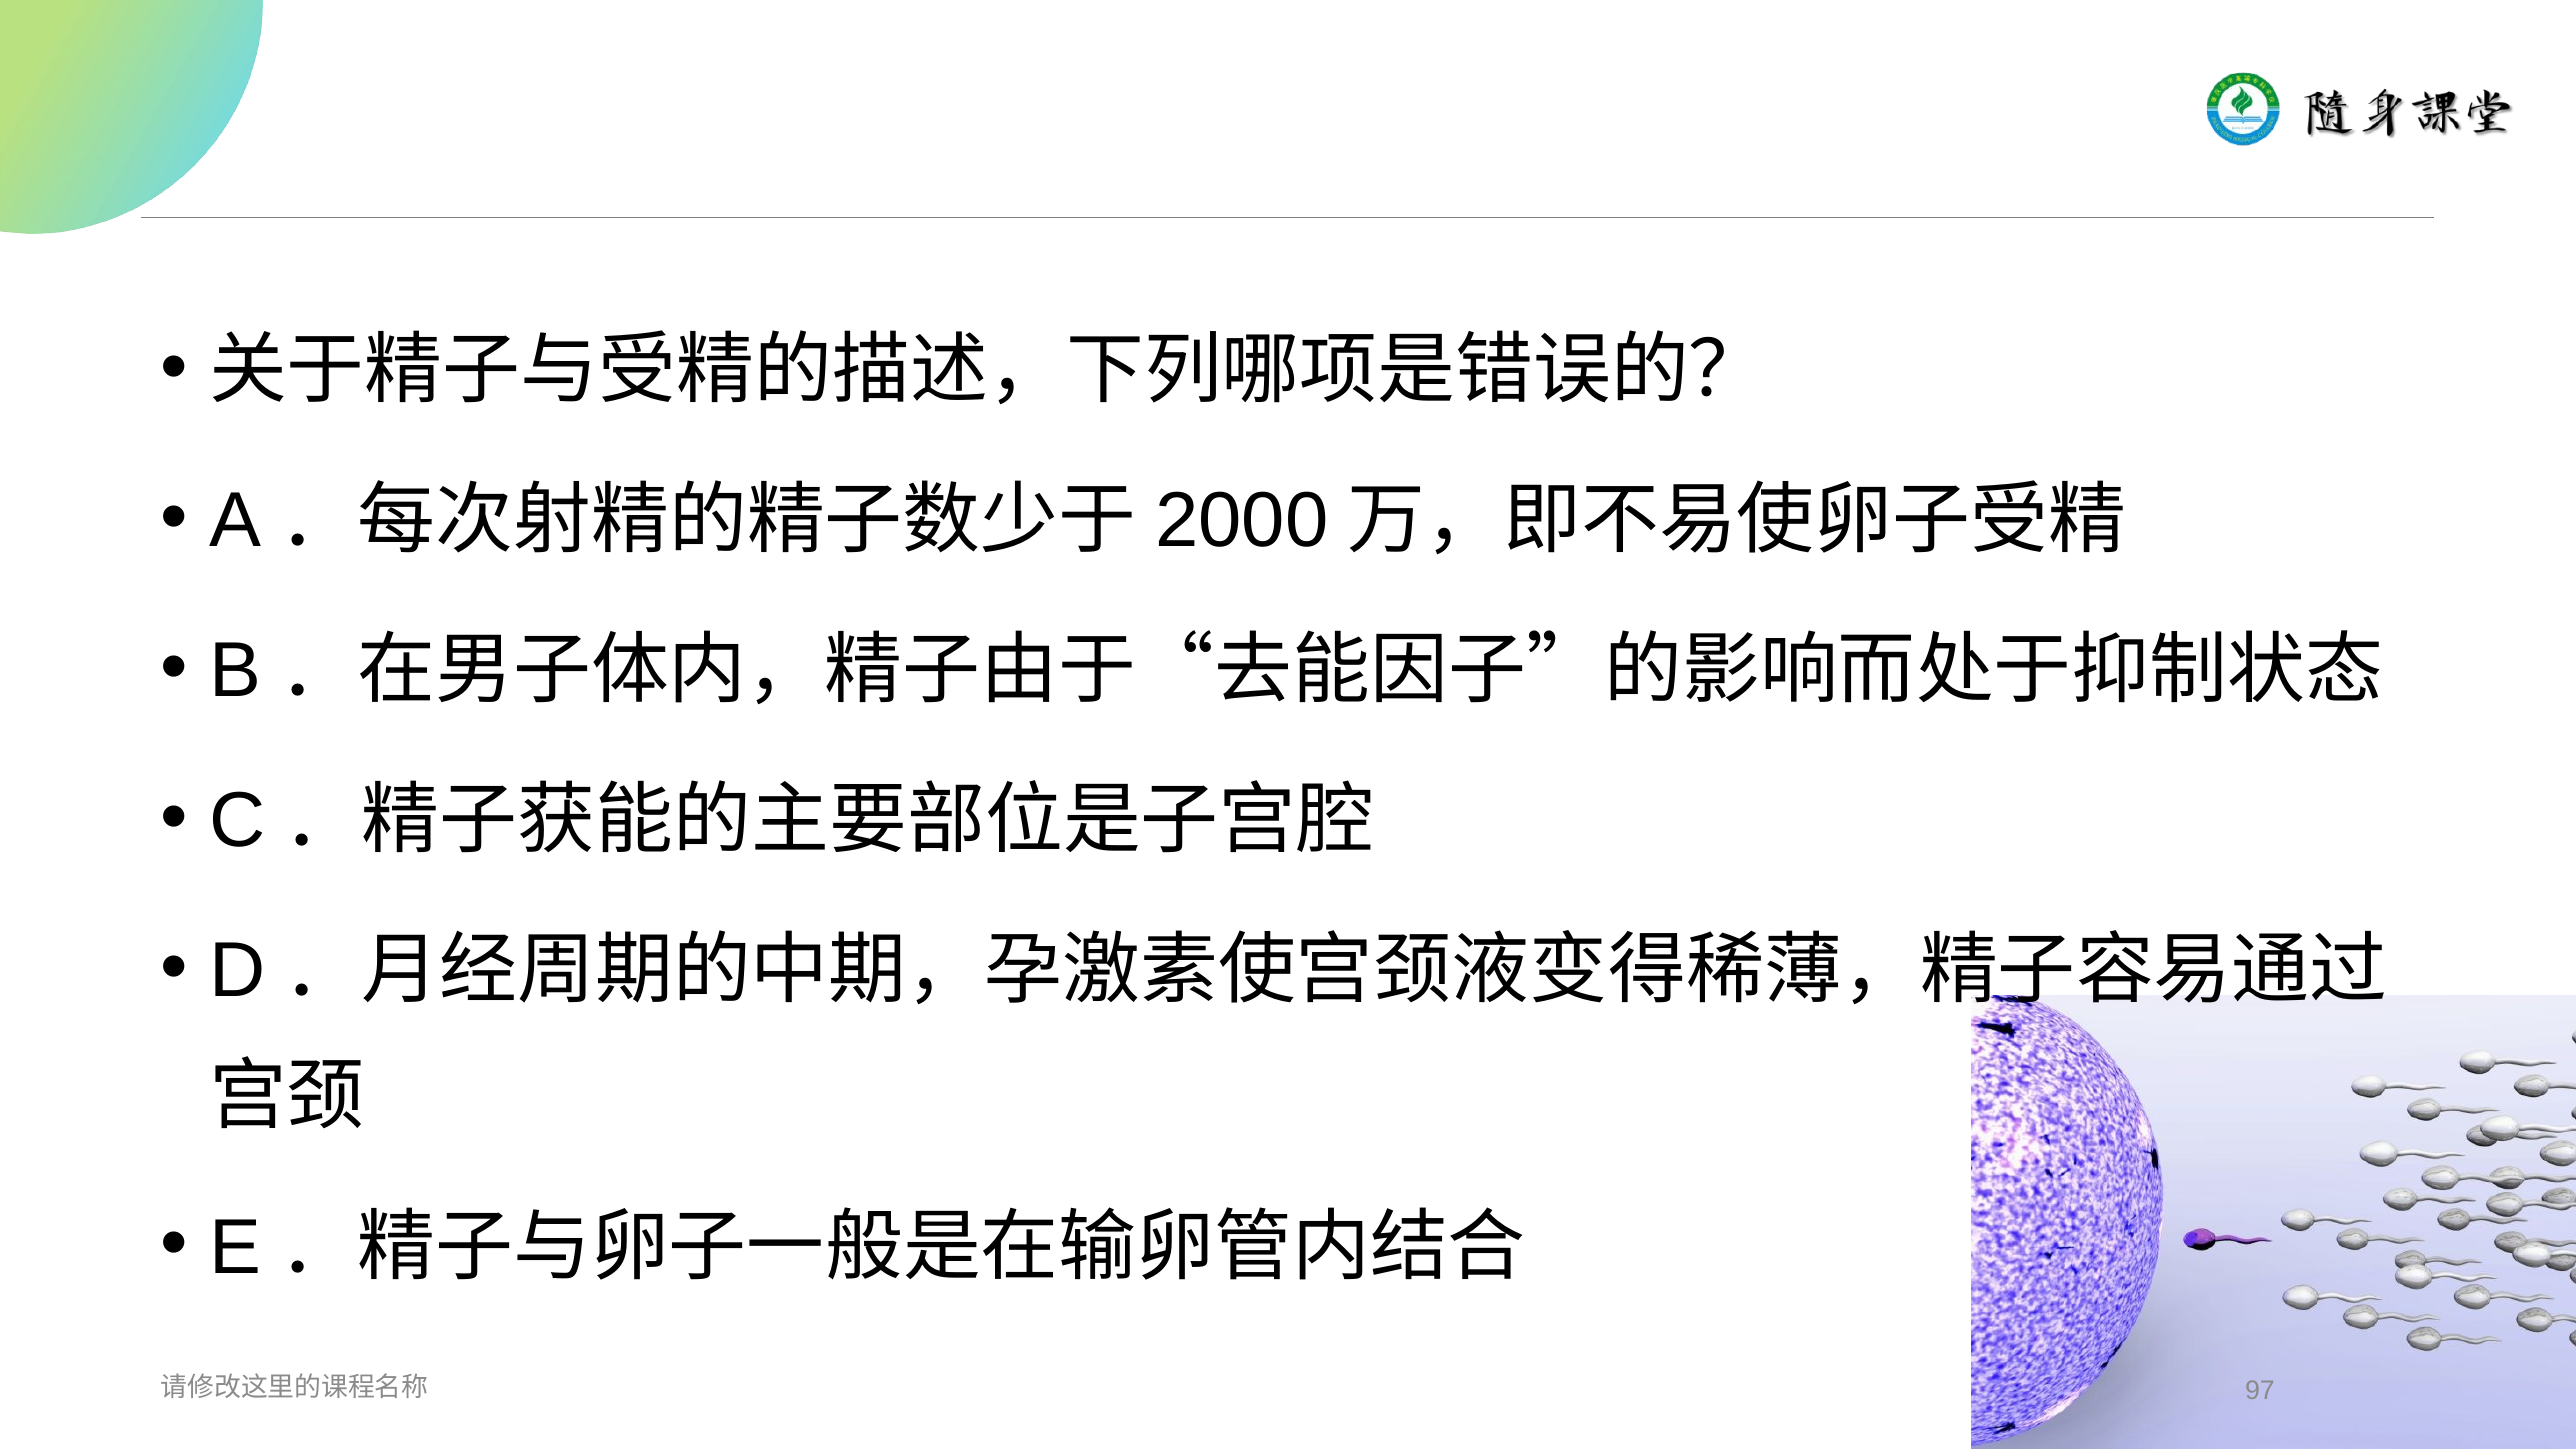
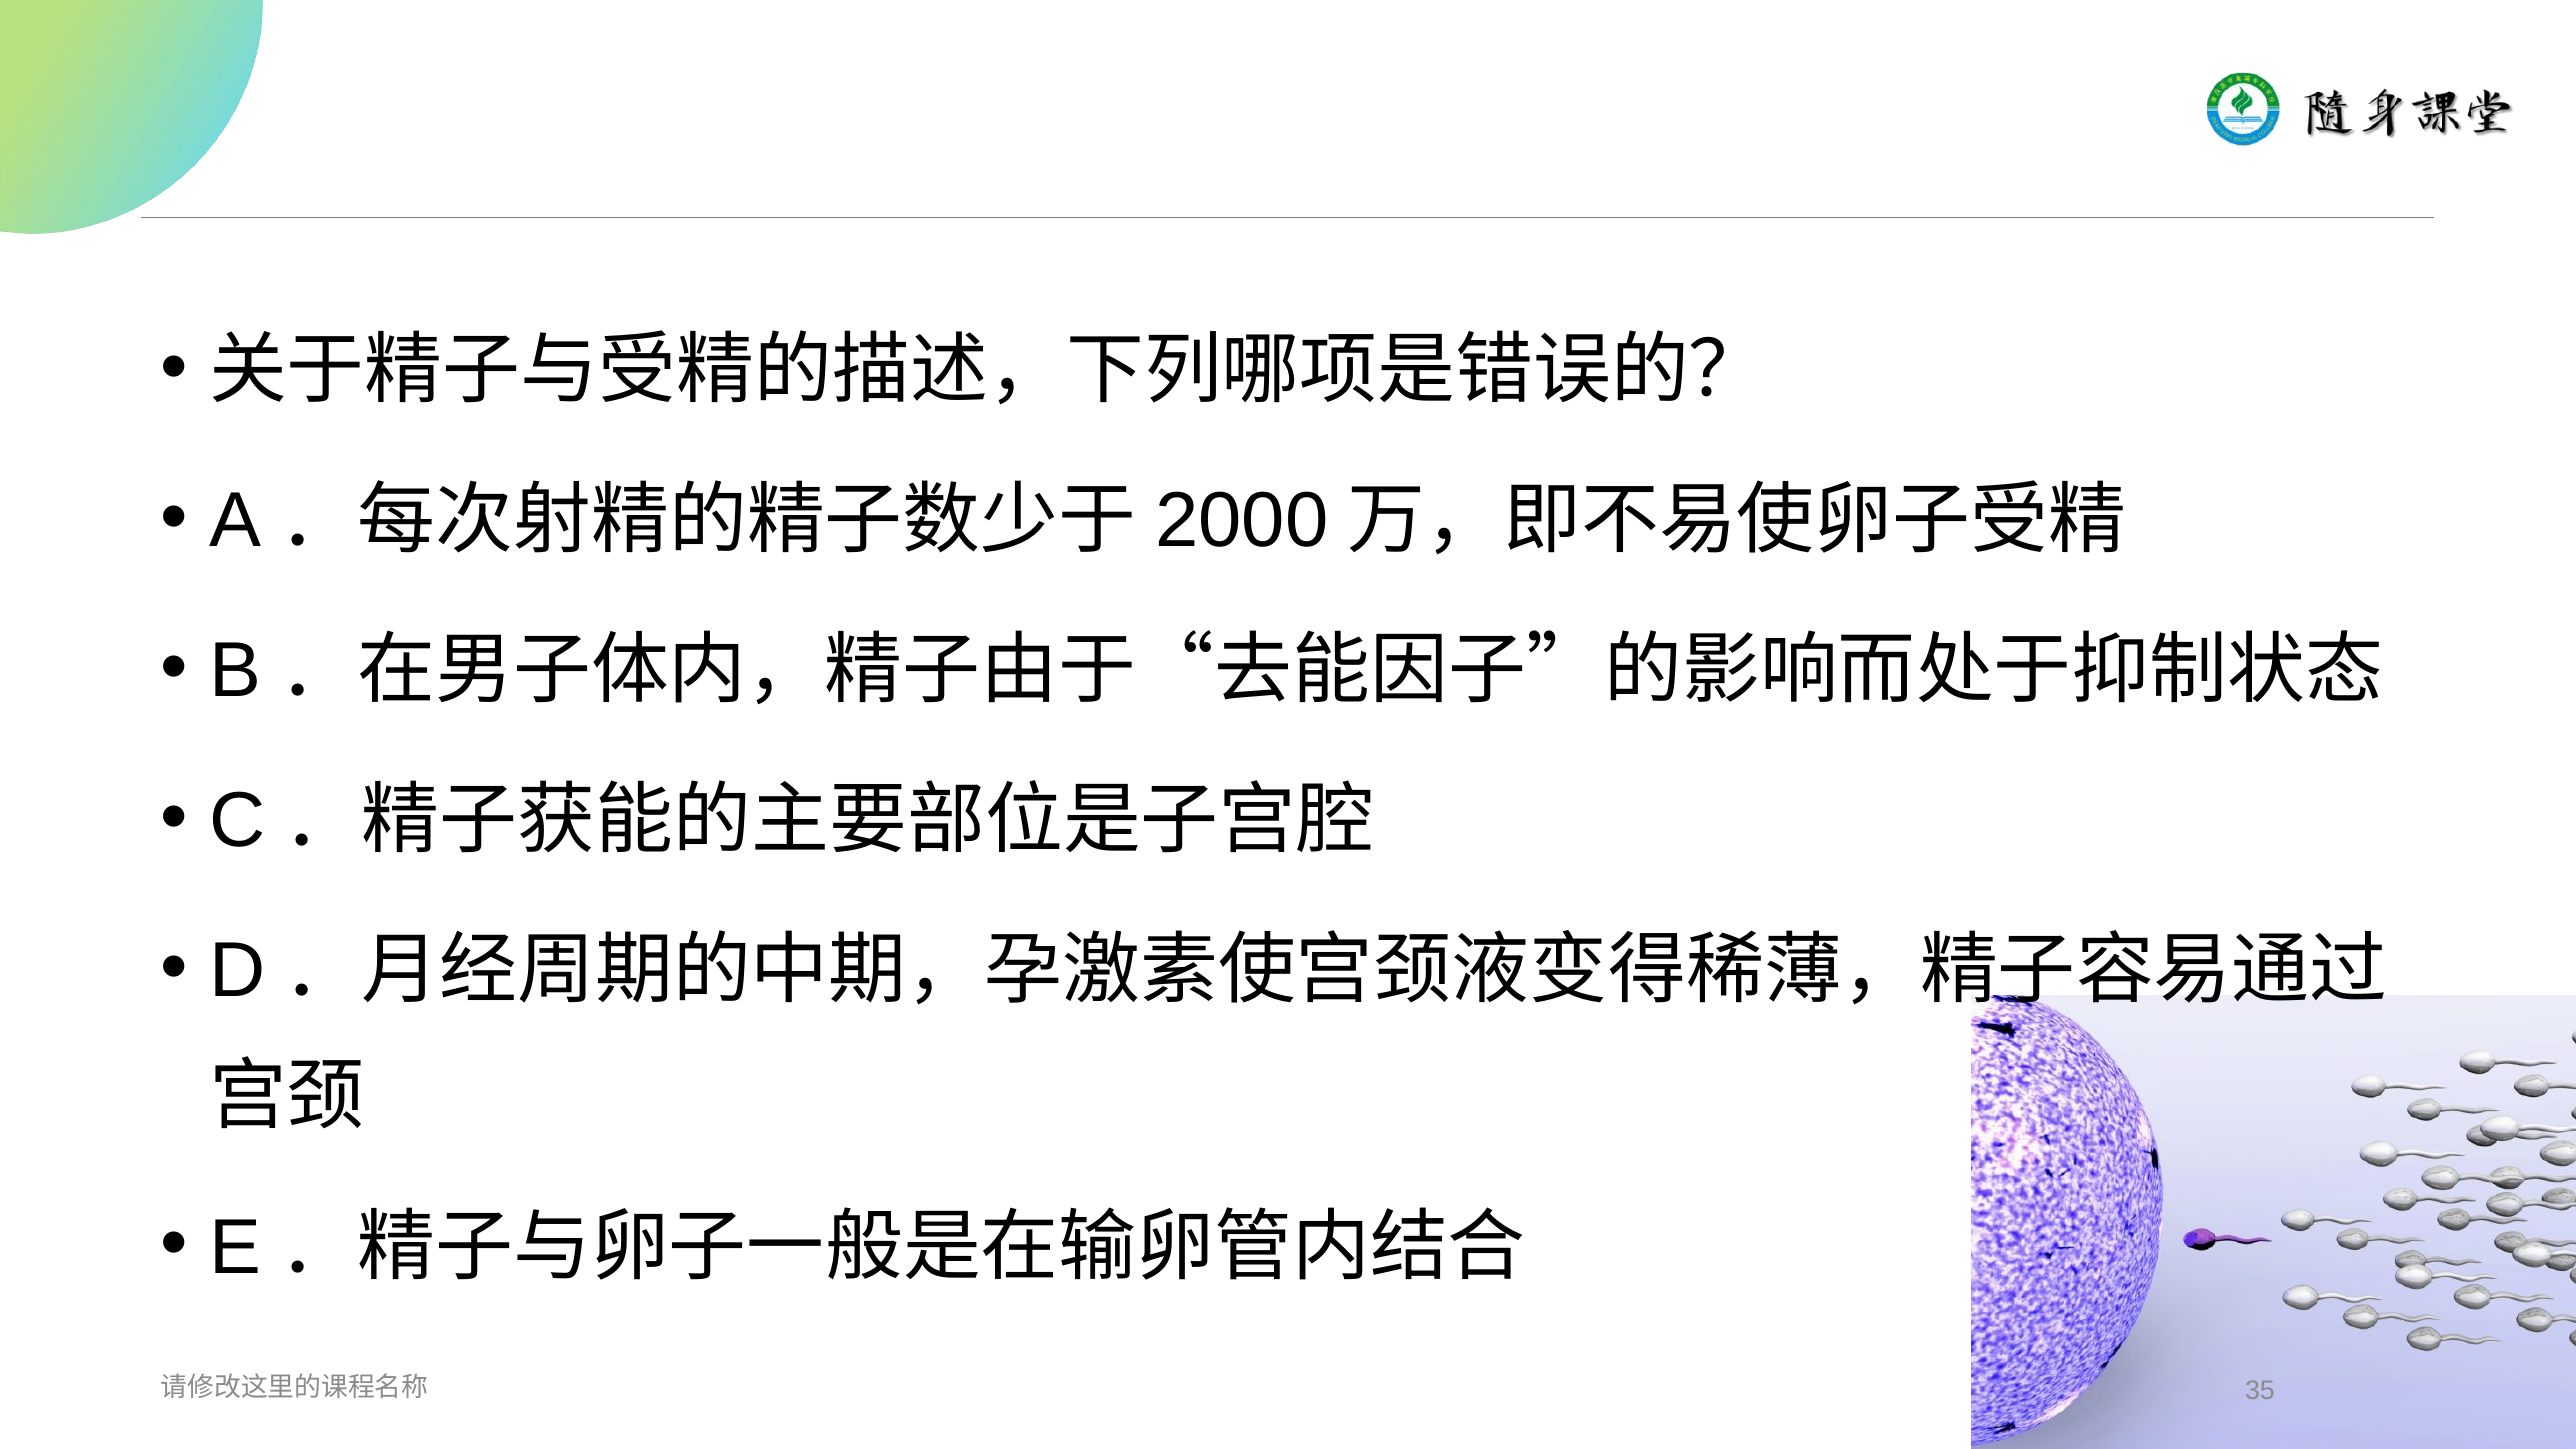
97: 97 -> 35
